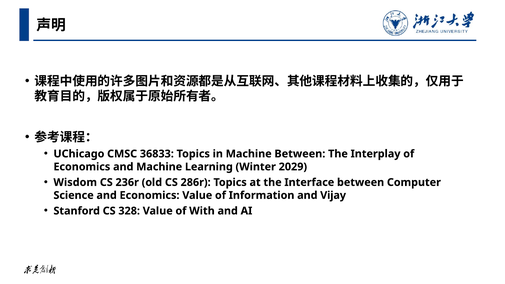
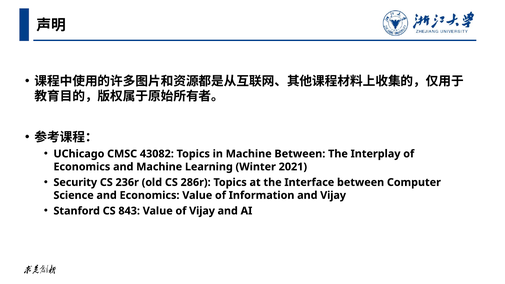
36833: 36833 -> 43082
2029: 2029 -> 2021
Wisdom: Wisdom -> Security
328: 328 -> 843
of With: With -> Vijay
